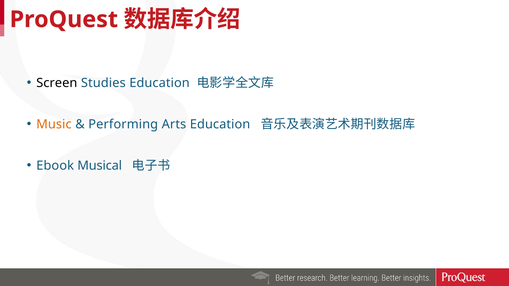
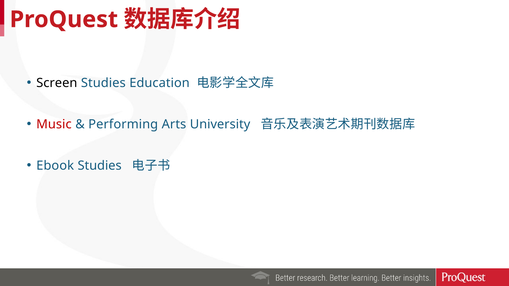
Music colour: orange -> red
Arts Education: Education -> University
Ebook Musical: Musical -> Studies
